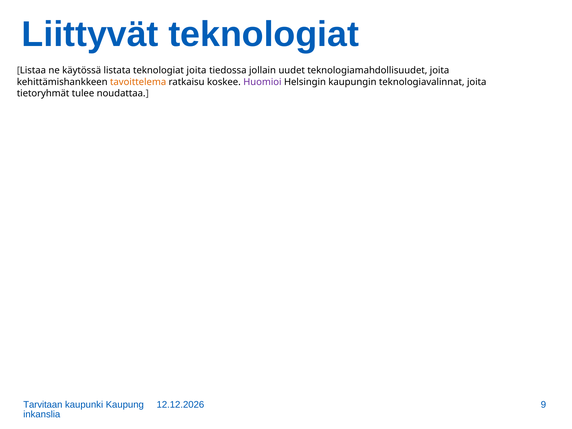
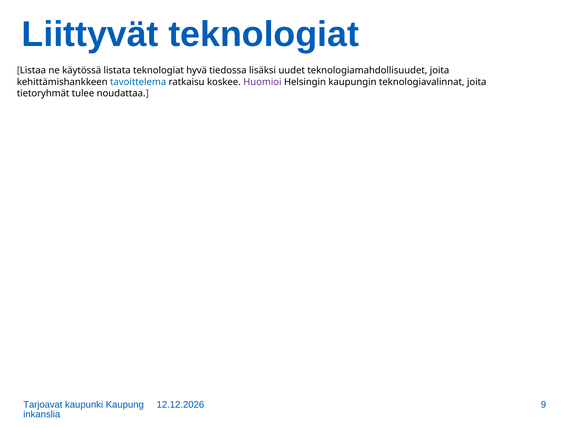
teknologiat joita: joita -> hyvä
jollain: jollain -> lisäksi
tavoittelema colour: orange -> blue
Tarvitaan: Tarvitaan -> Tarjoavat
